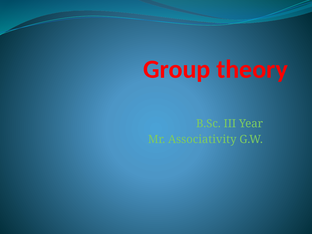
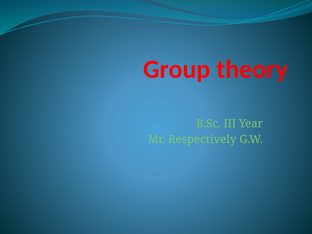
Associativity: Associativity -> Respectively
